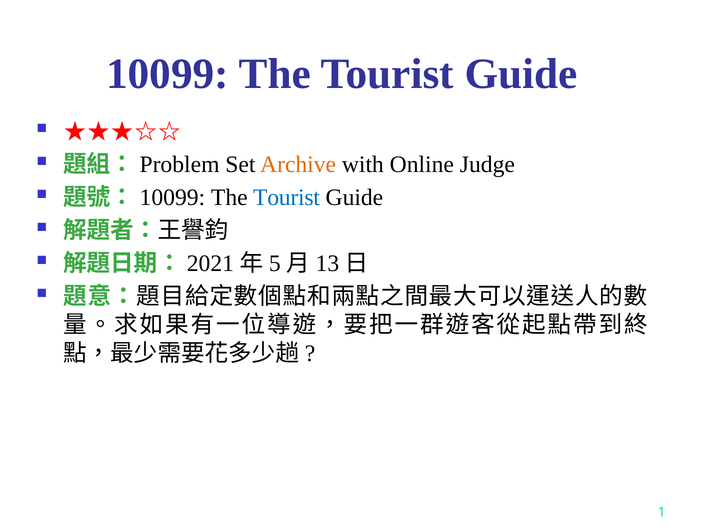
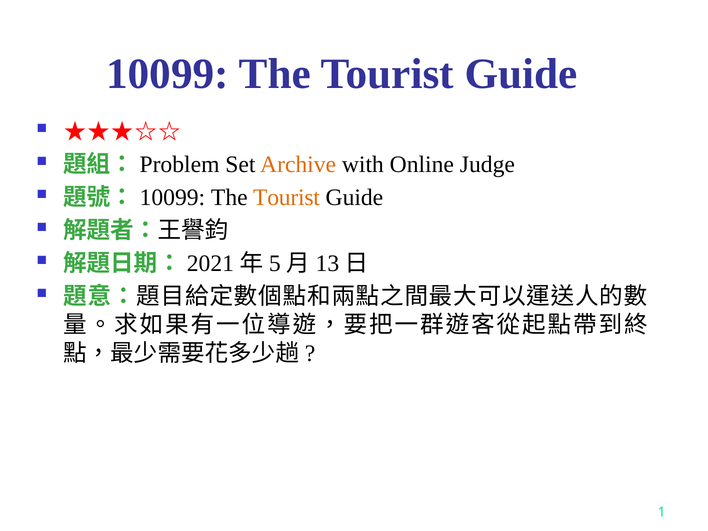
Tourist at (286, 198) colour: blue -> orange
